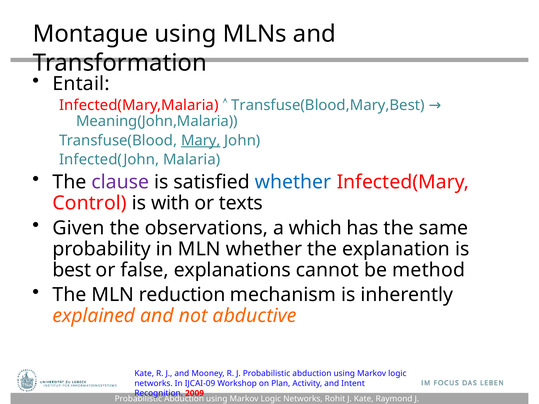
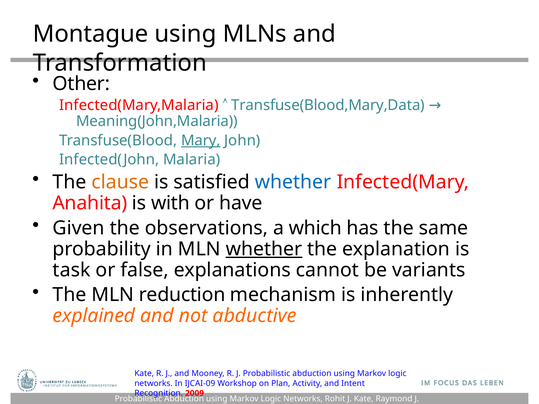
Entail: Entail -> Other
Transfuse(Blood,Mary,Best: Transfuse(Blood,Mary,Best -> Transfuse(Blood,Mary,Data
clause colour: purple -> orange
Control: Control -> Anahita
texts: texts -> have
whether at (264, 249) underline: none -> present
best: best -> task
method: method -> variants
